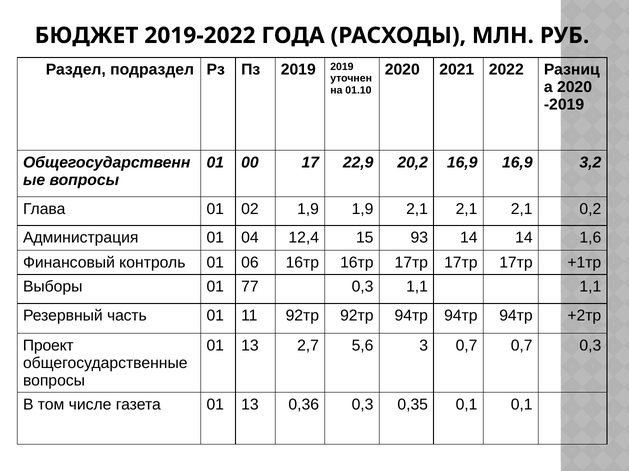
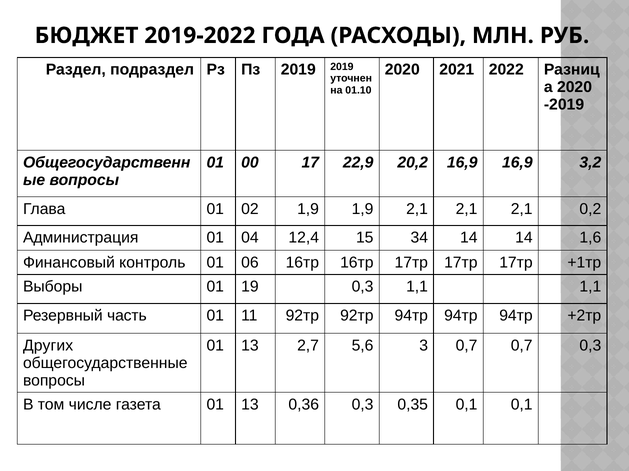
93: 93 -> 34
77: 77 -> 19
Проект: Проект -> Других
